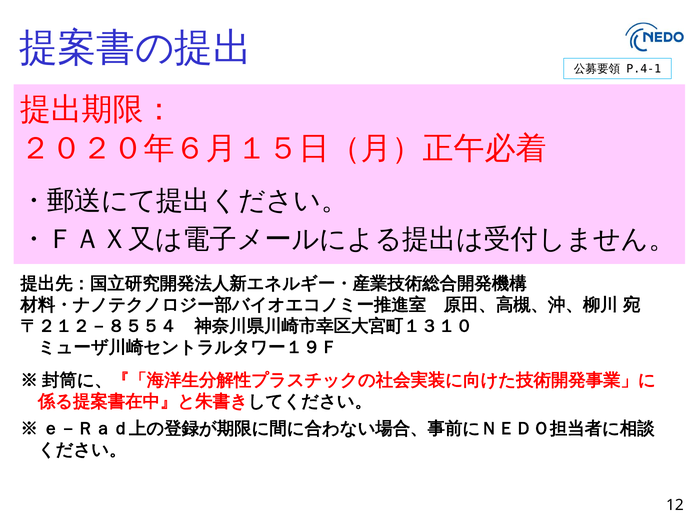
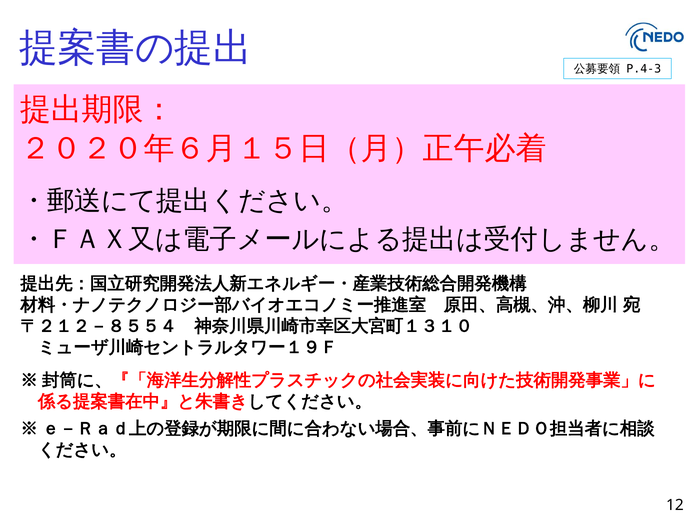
P.4-1: P.4-1 -> P.4-3
